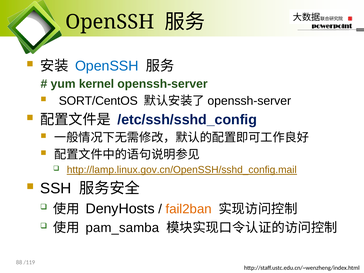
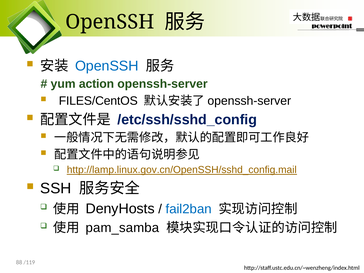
kernel: kernel -> action
SORT/CentOS: SORT/CentOS -> FILES/CentOS
fail2ban colour: orange -> blue
